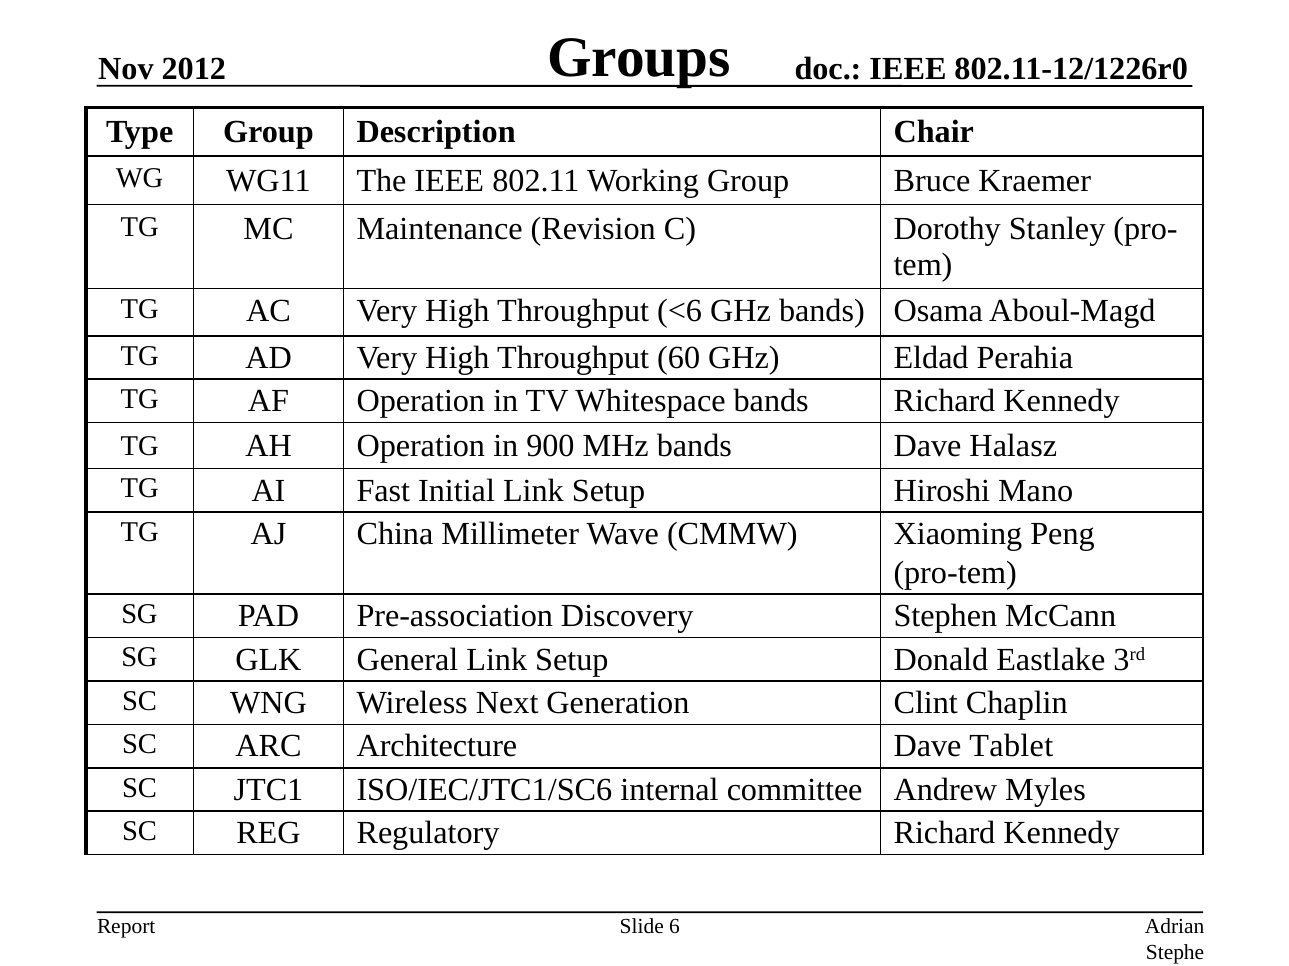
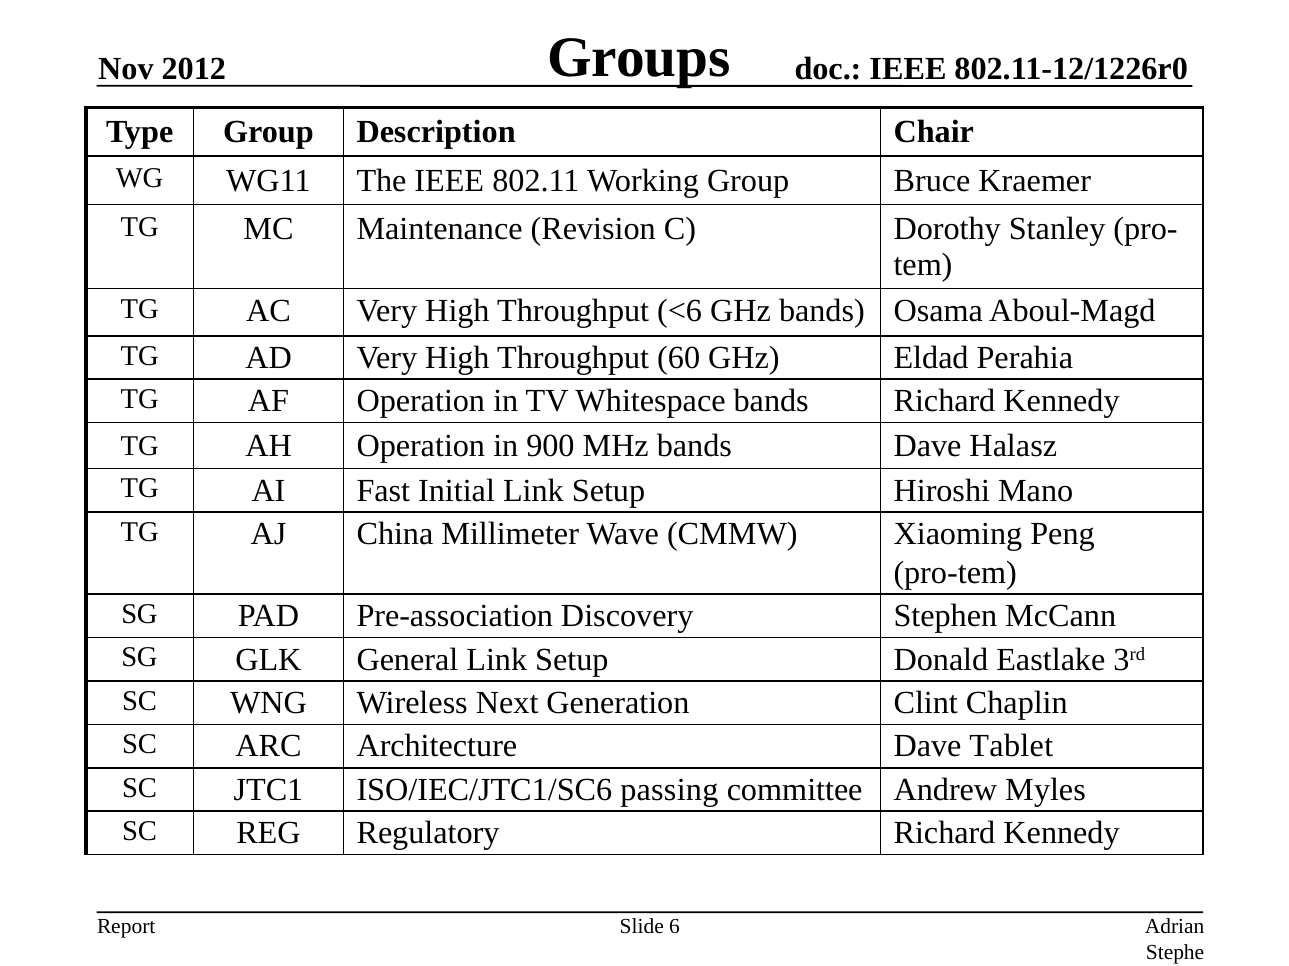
internal: internal -> passing
